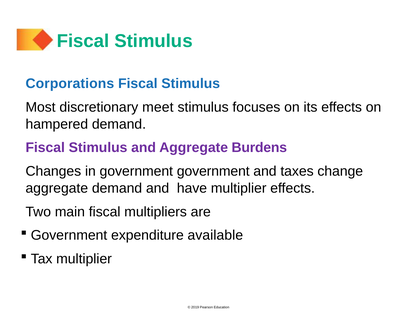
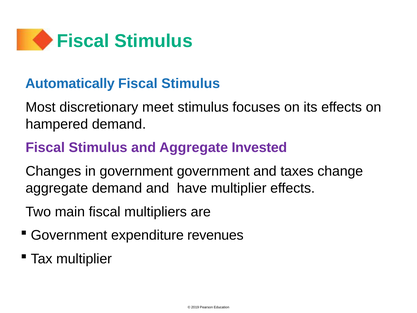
Corporations: Corporations -> Automatically
Burdens: Burdens -> Invested
available: available -> revenues
